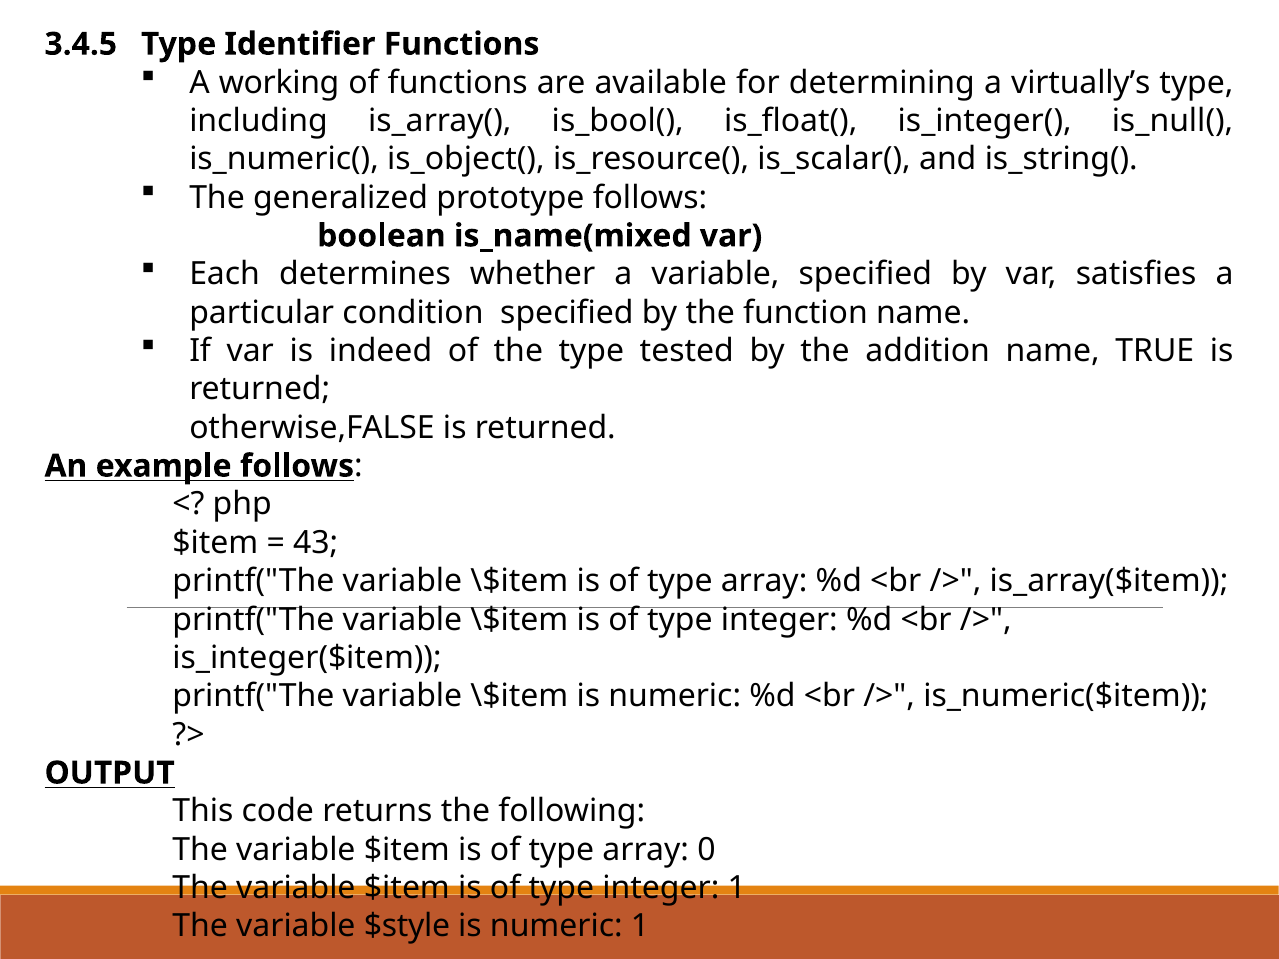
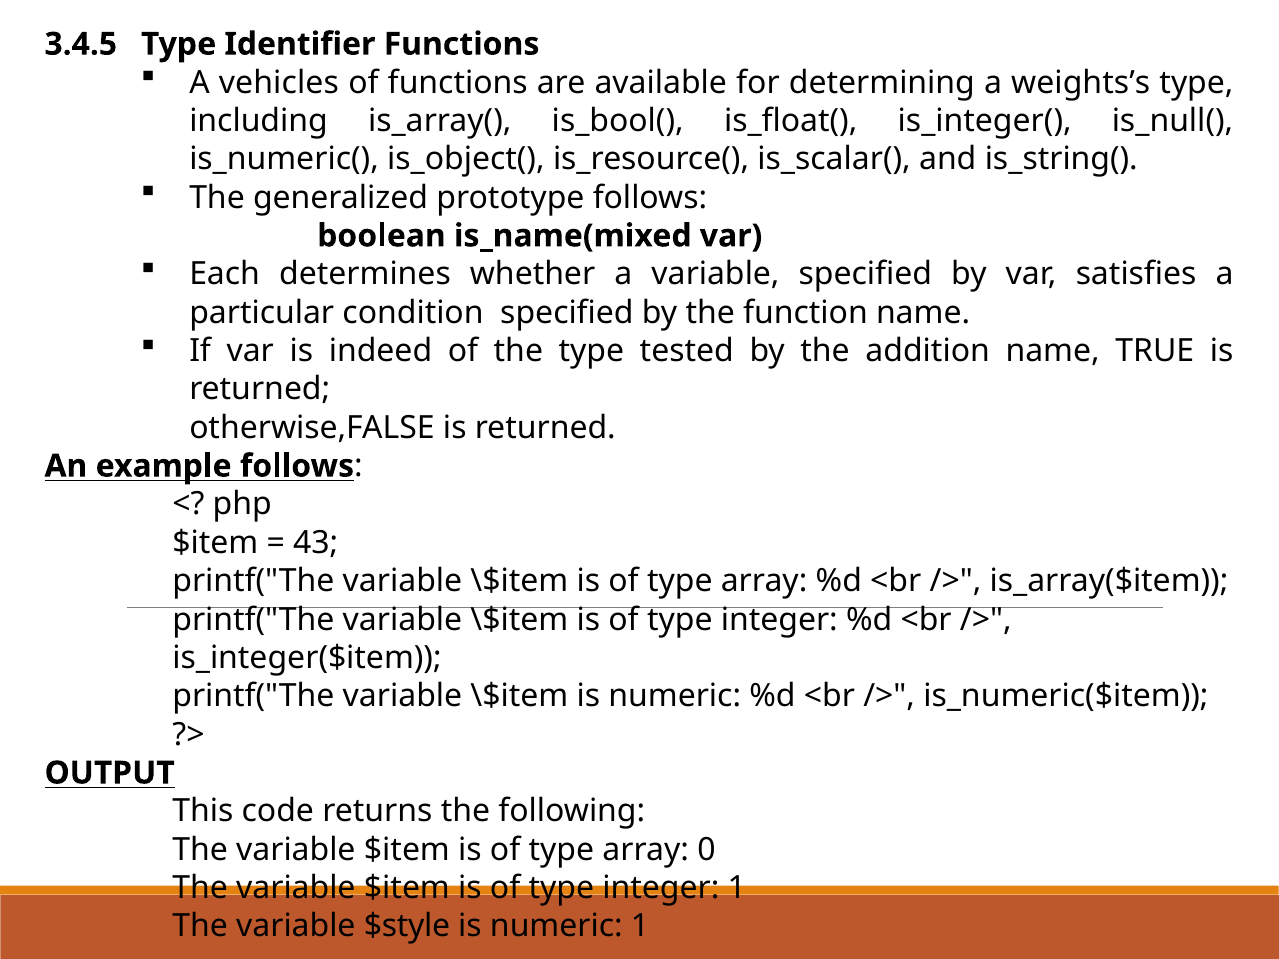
working: working -> vehicles
virtually’s: virtually’s -> weights’s
